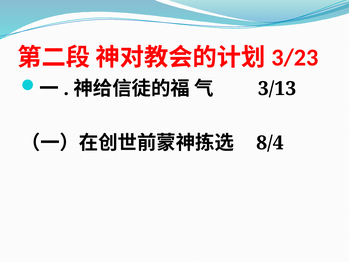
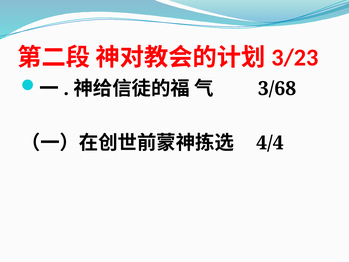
3/13: 3/13 -> 3/68
8/4: 8/4 -> 4/4
